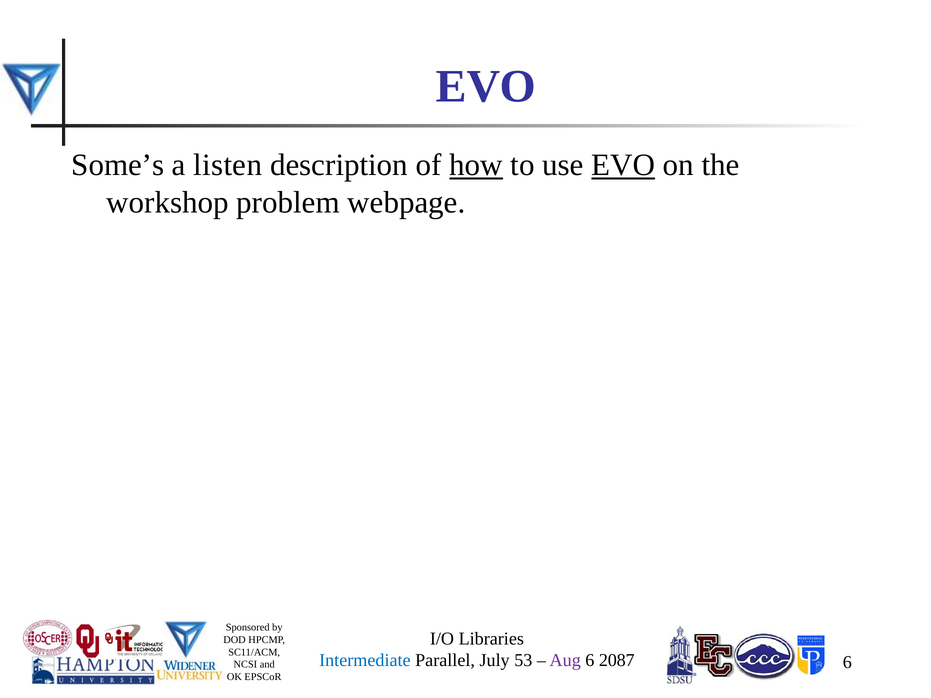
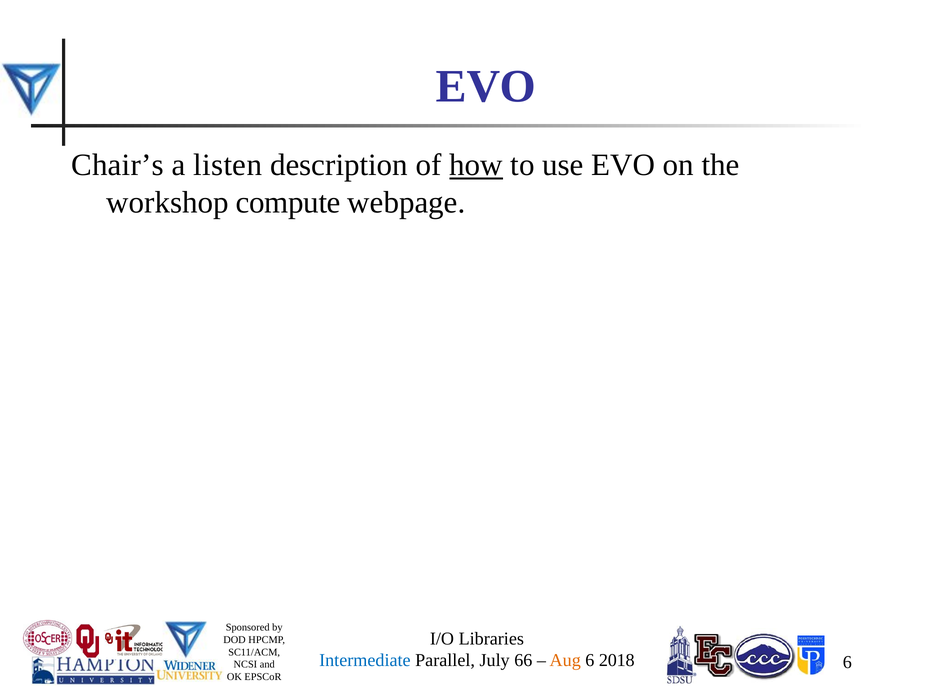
Some’s: Some’s -> Chair’s
EVO at (623, 165) underline: present -> none
problem: problem -> compute
53: 53 -> 66
Aug colour: purple -> orange
2087: 2087 -> 2018
